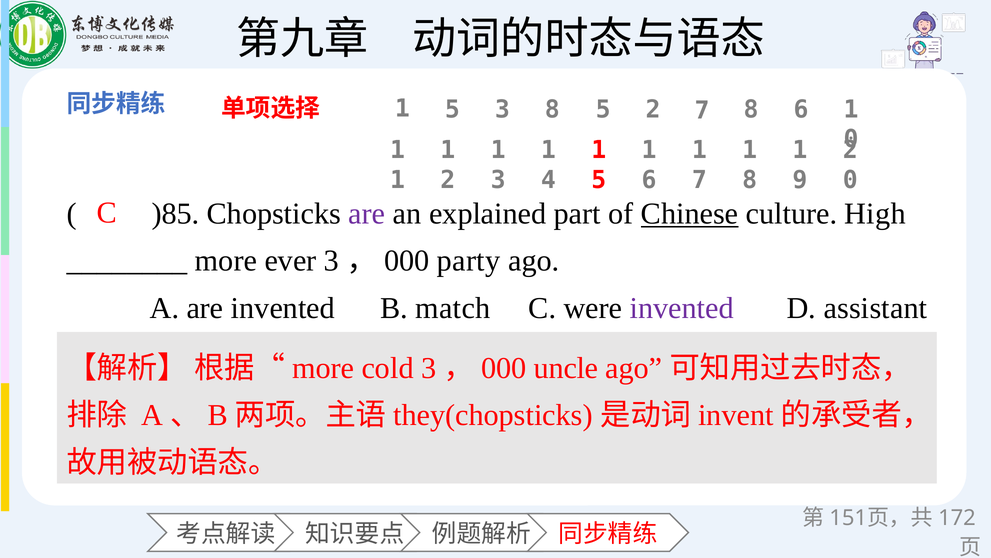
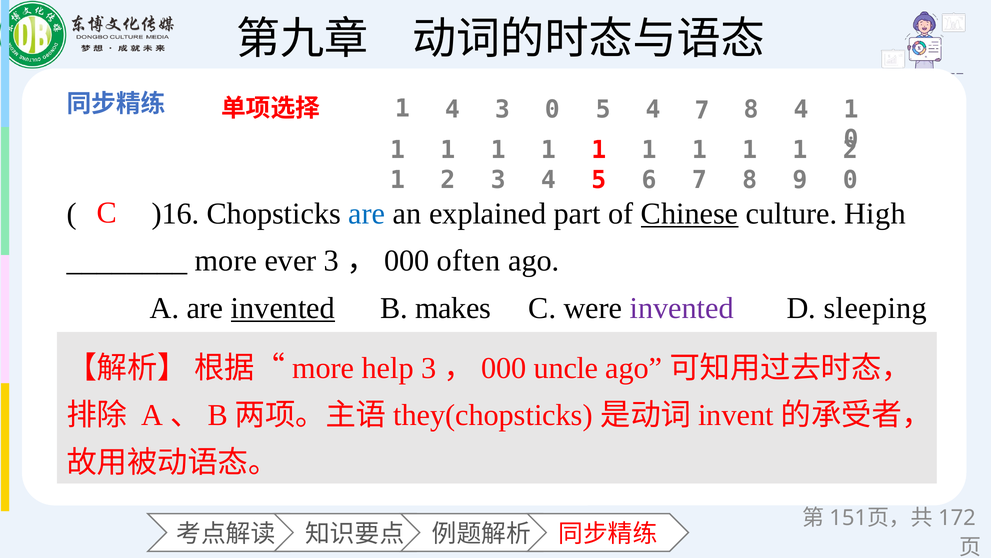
5 at (452, 109): 5 -> 4
3 8: 8 -> 0
5 2: 2 -> 4
8 6: 6 -> 4
)85: )85 -> )16
are at (367, 213) colour: purple -> blue
party: party -> often
invented at (283, 308) underline: none -> present
match: match -> makes
assistant: assistant -> sleeping
cold: cold -> help
